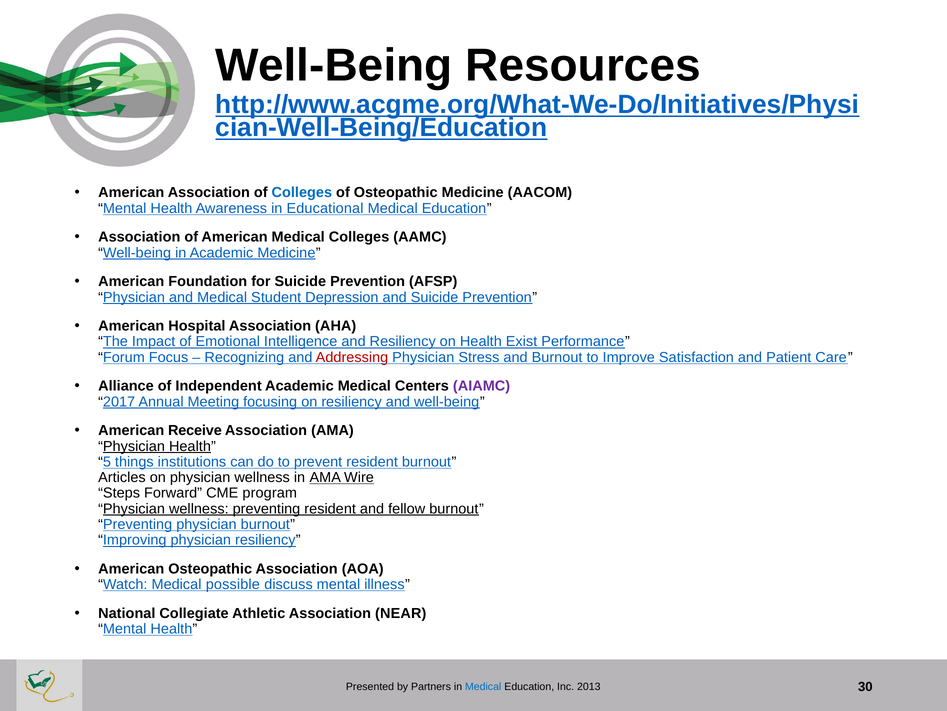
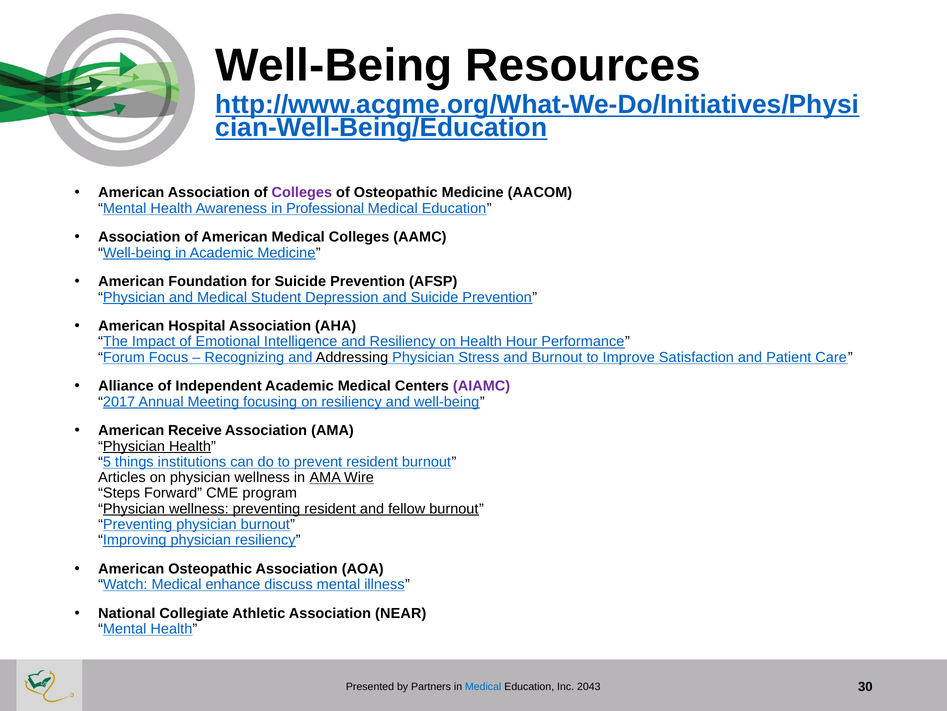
Colleges at (302, 192) colour: blue -> purple
Educational: Educational -> Professional
Exist: Exist -> Hour
Addressing colour: red -> black
possible: possible -> enhance
2013: 2013 -> 2043
